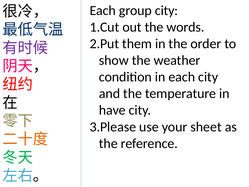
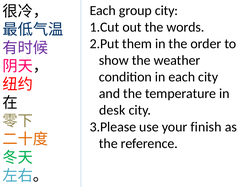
have: have -> desk
sheet: sheet -> finish
